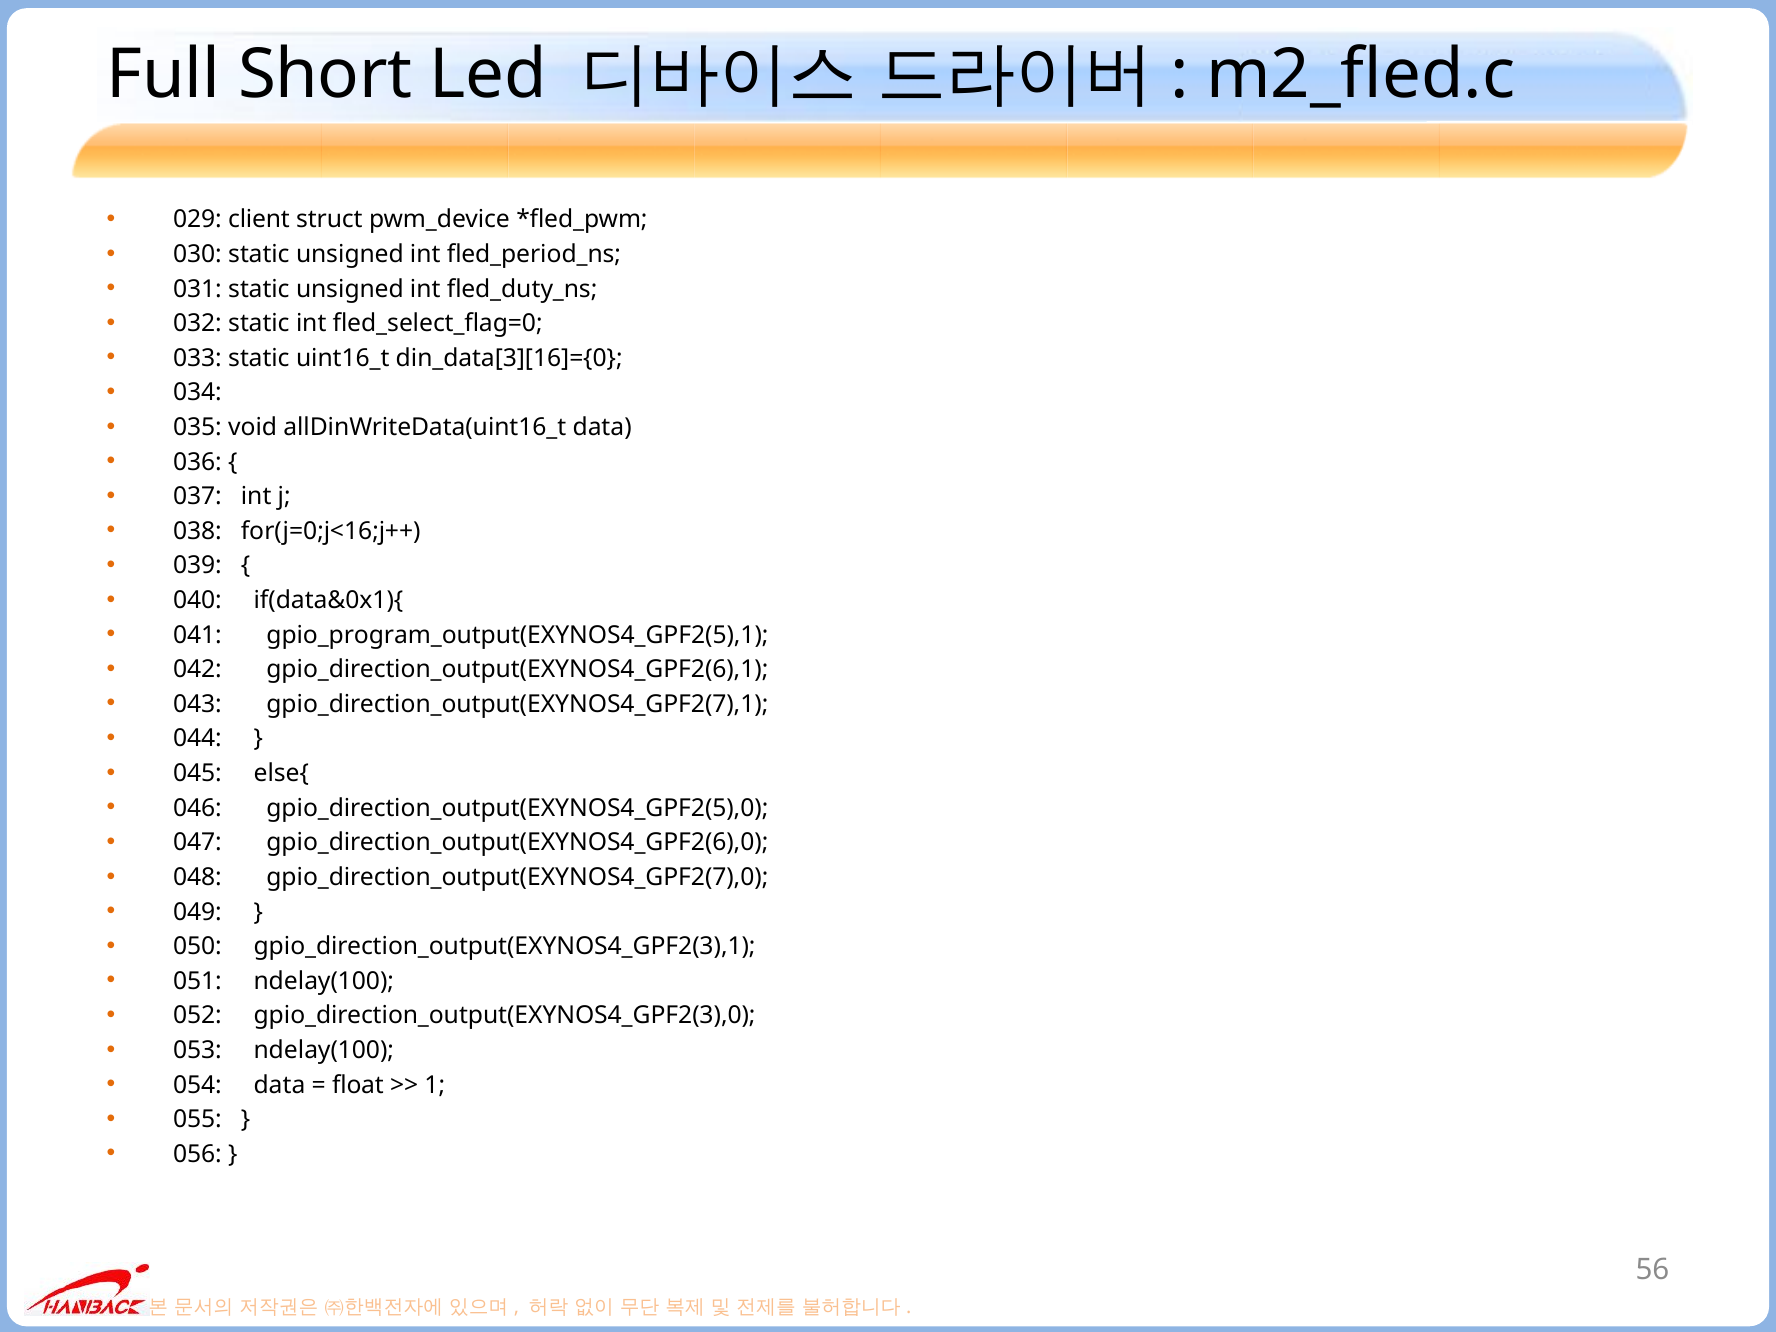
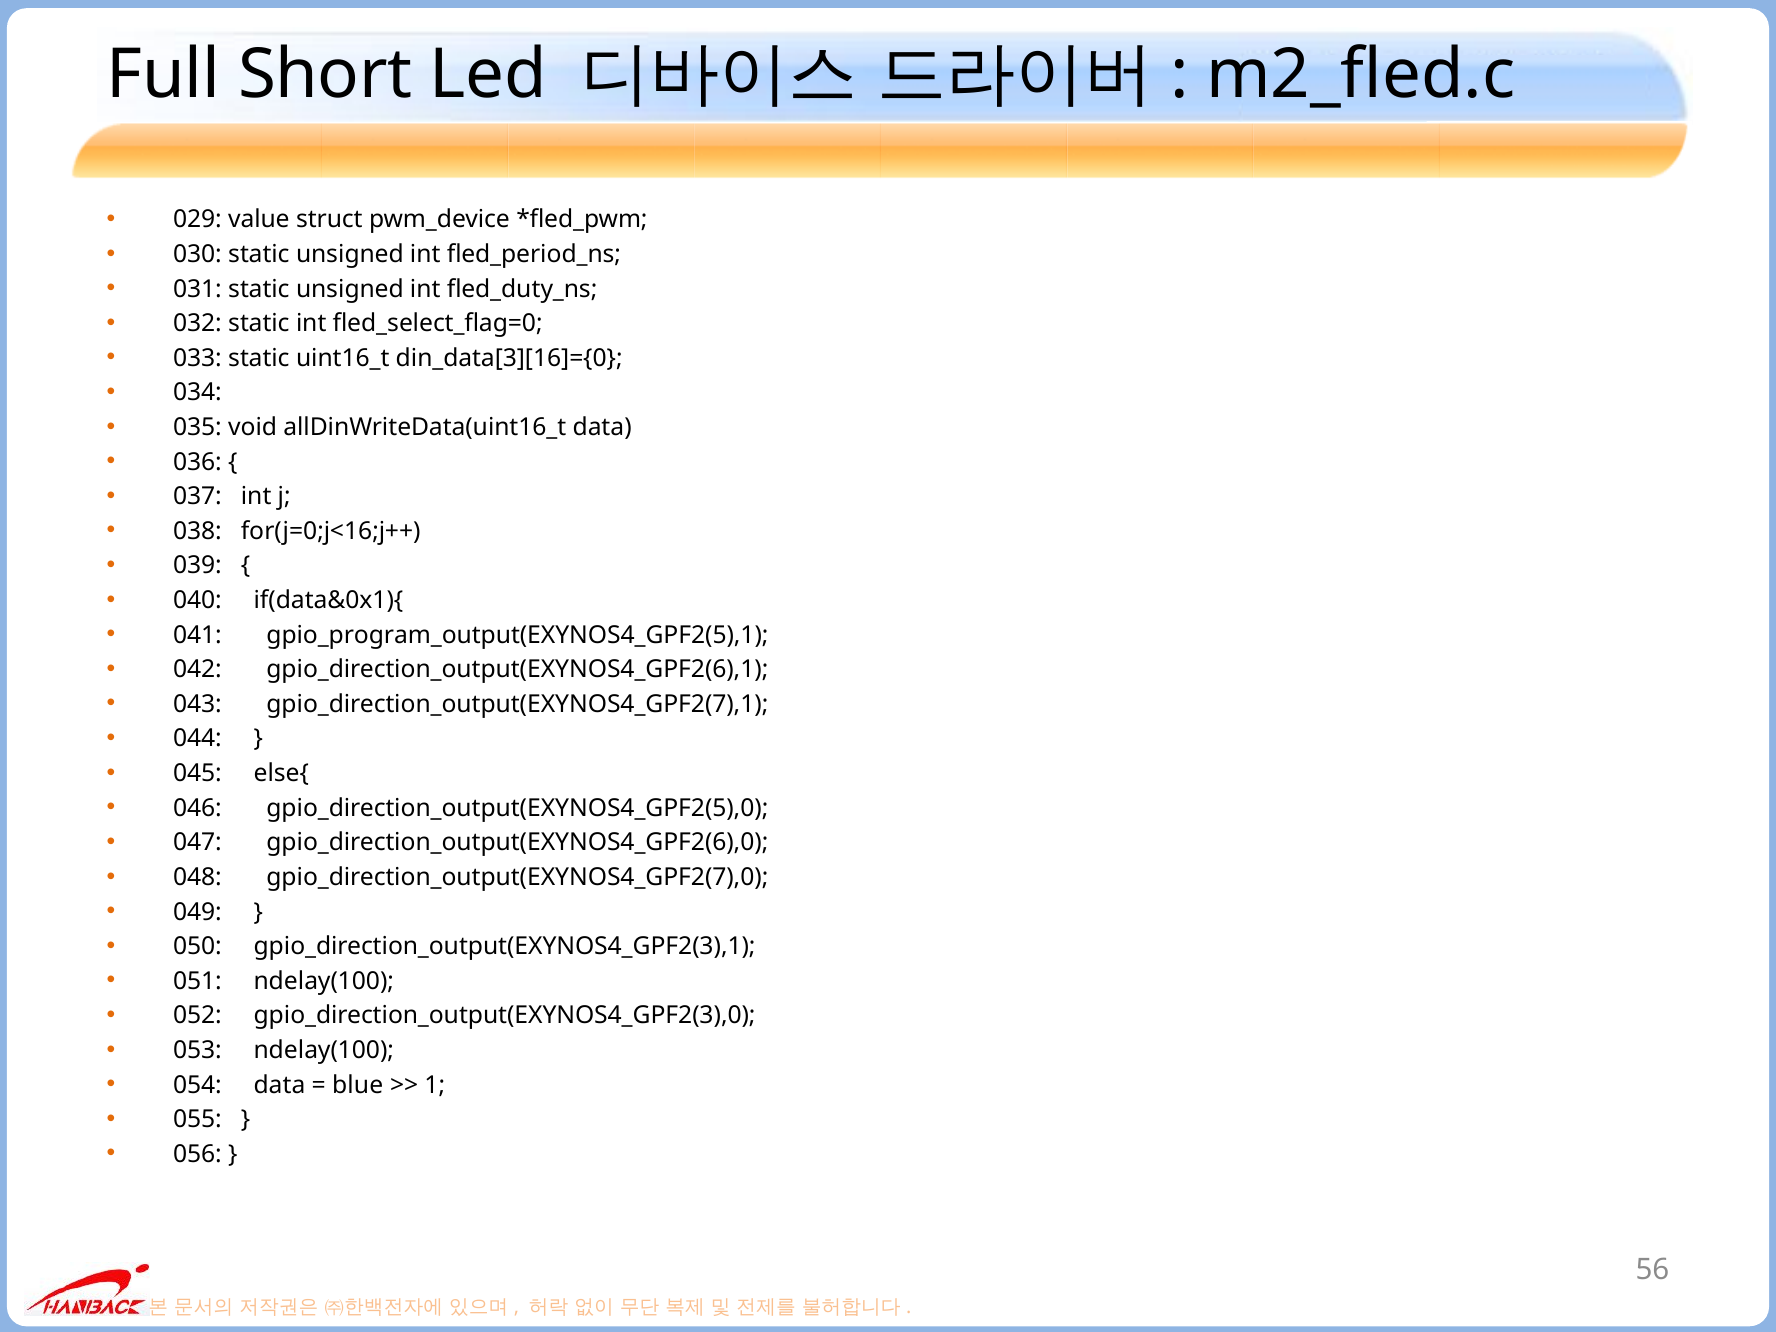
client: client -> value
float: float -> blue
